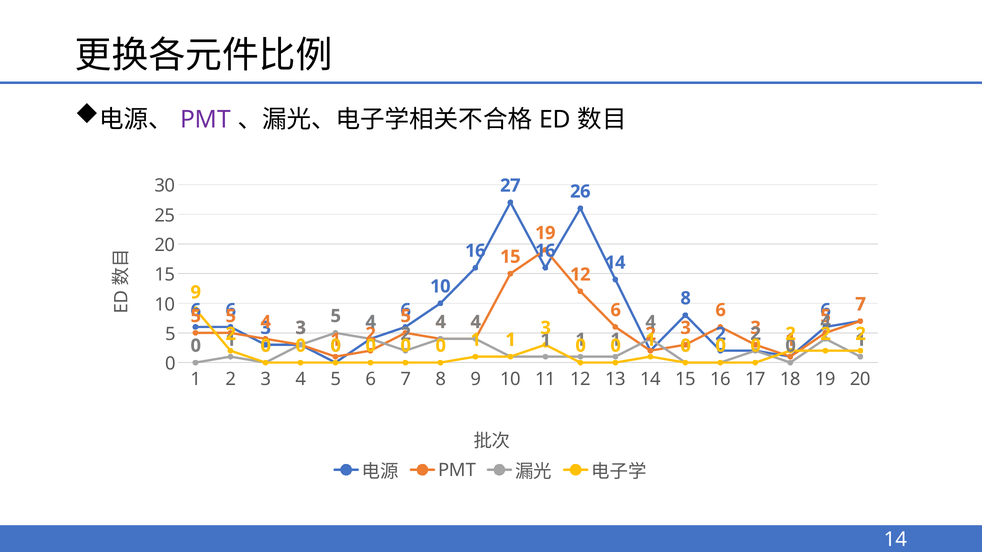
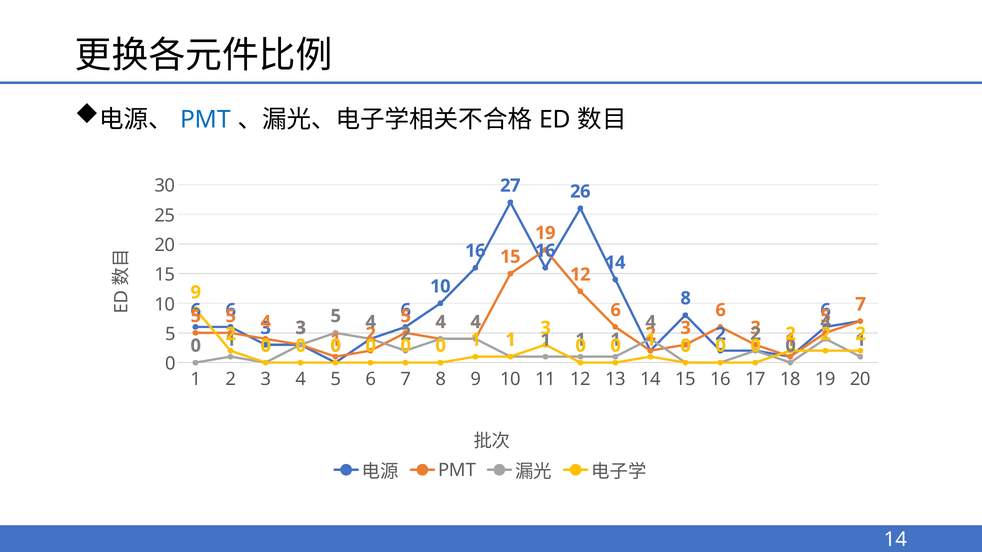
PMT at (206, 120) colour: purple -> blue
